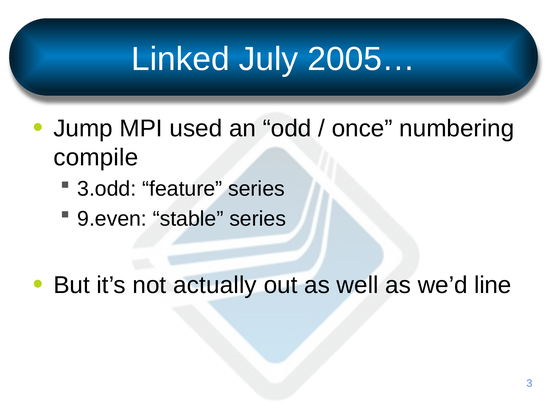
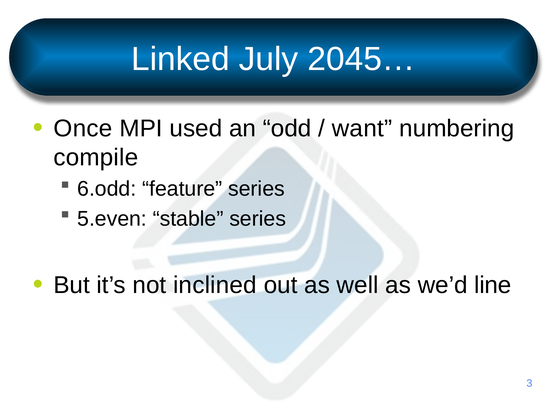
2005…: 2005… -> 2045…
Jump: Jump -> Once
once: once -> want
3.odd: 3.odd -> 6.odd
9.even: 9.even -> 5.even
actually: actually -> inclined
